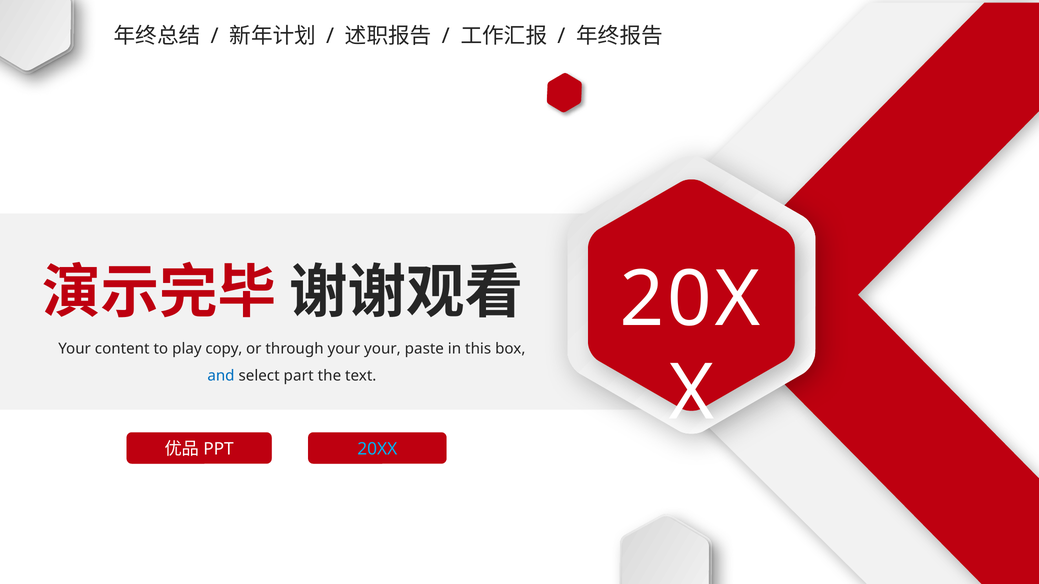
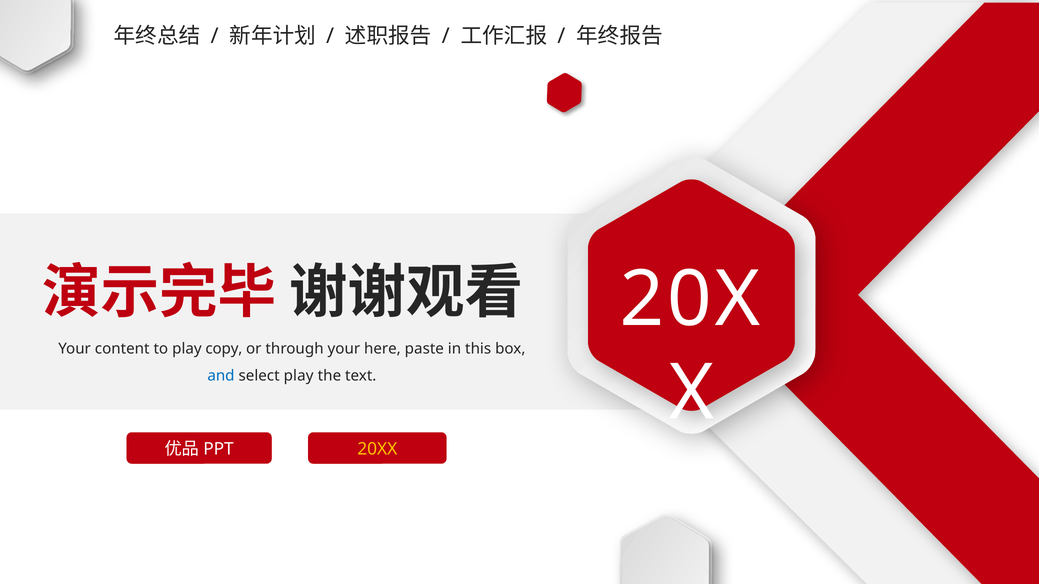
your your: your -> here
select part: part -> play
20XX colour: light blue -> yellow
